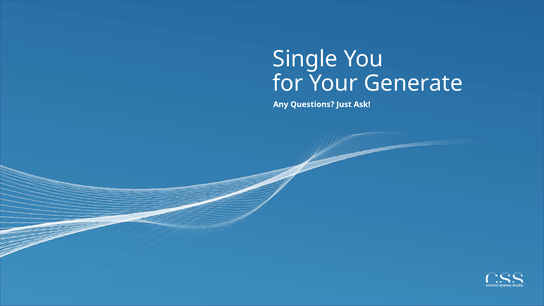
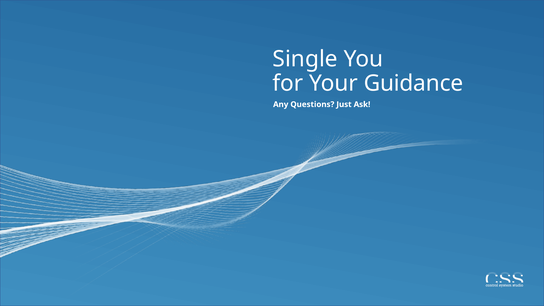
Generate: Generate -> Guidance
